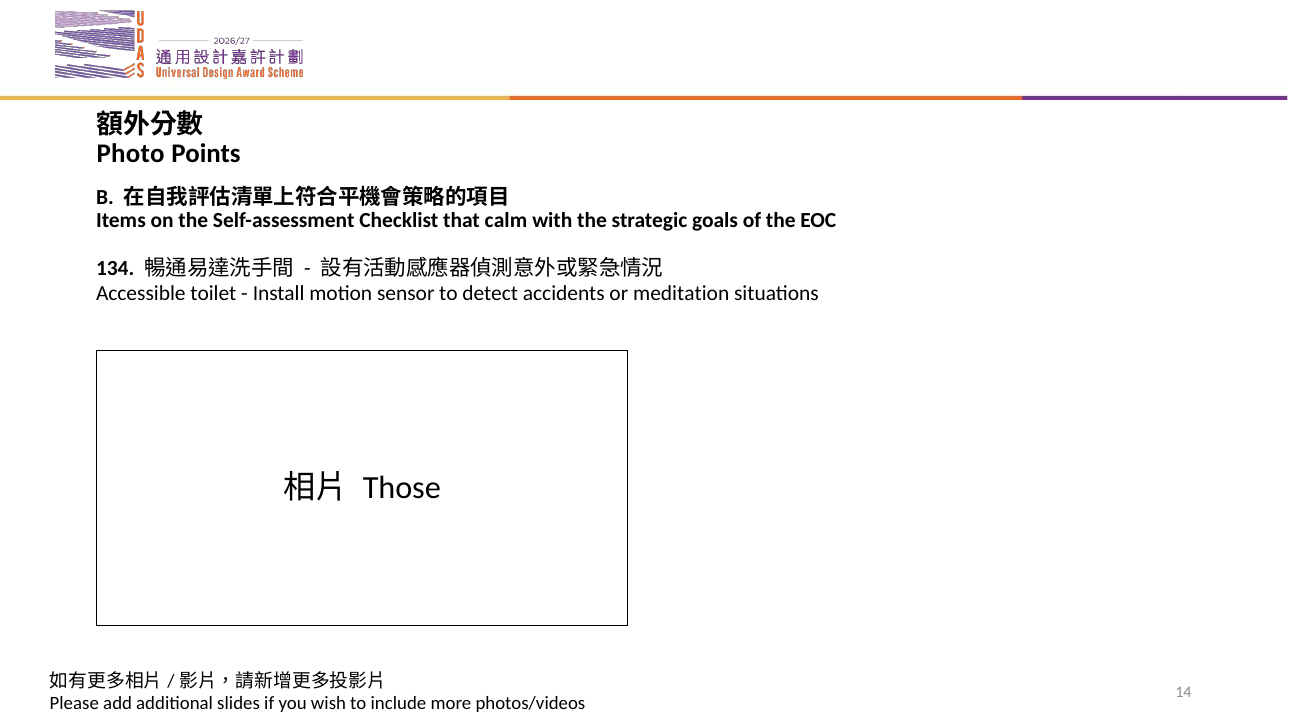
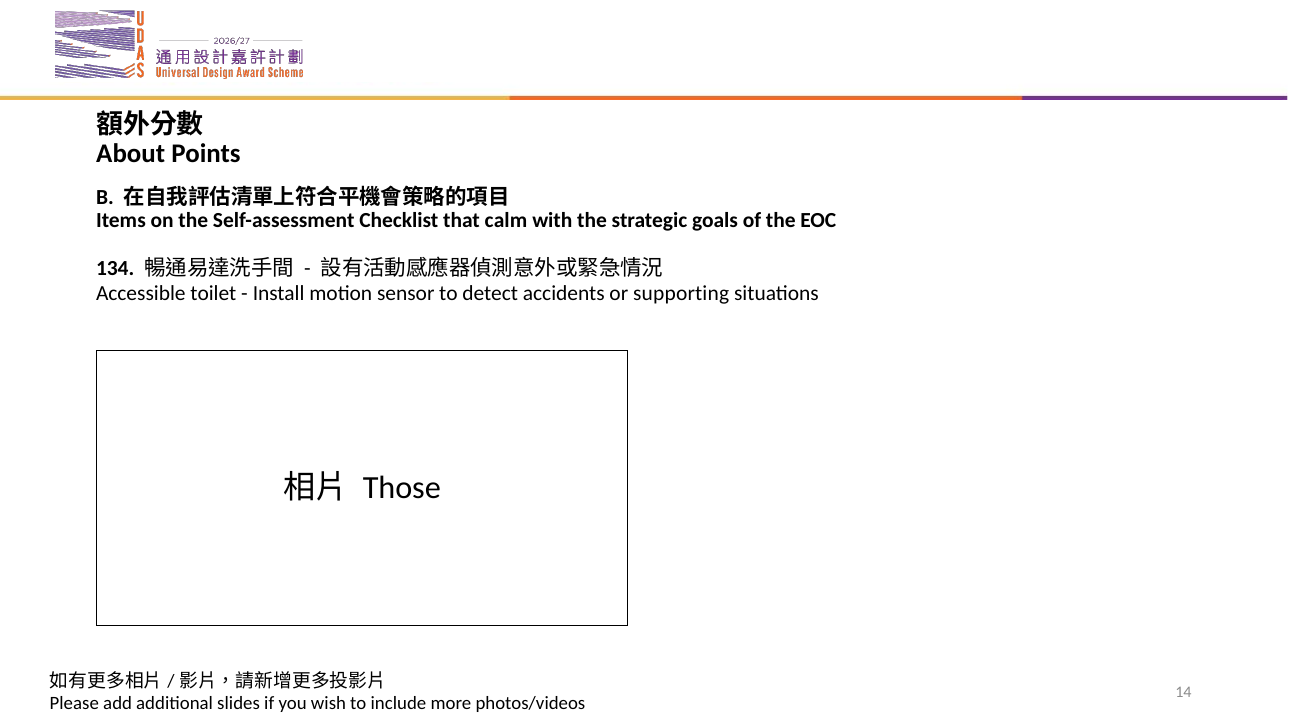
Photo: Photo -> About
meditation: meditation -> supporting
